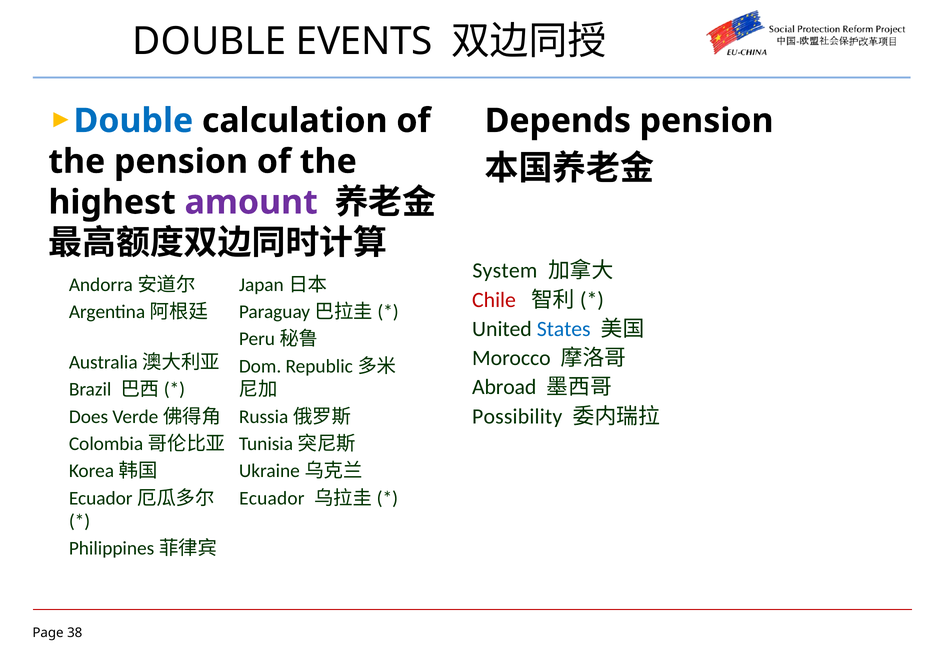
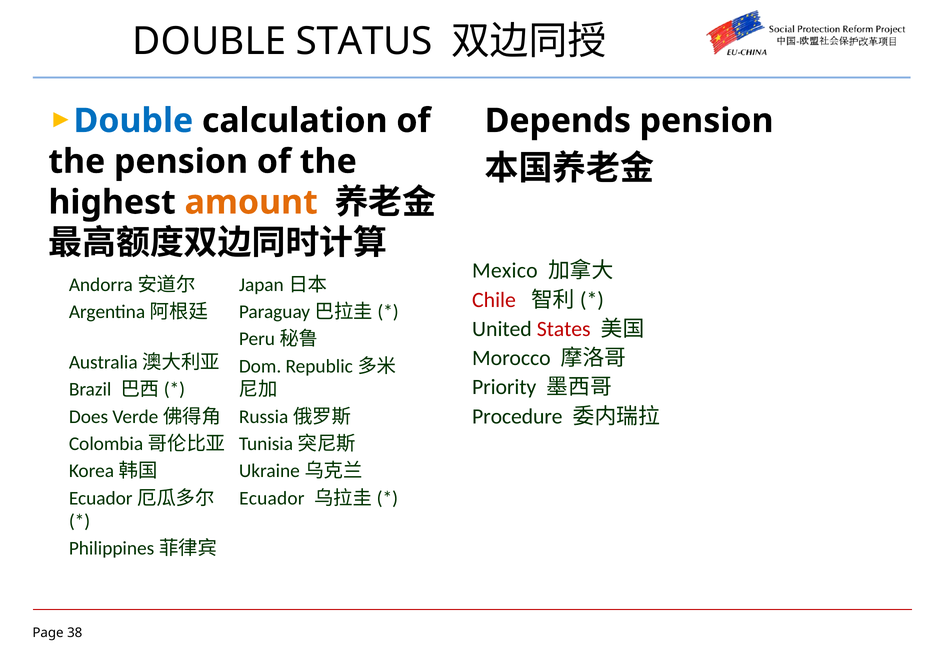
EVENTS: EVENTS -> STATUS
amount colour: purple -> orange
System: System -> Mexico
States colour: blue -> red
Abroad: Abroad -> Priority
Possibility: Possibility -> Procedure
